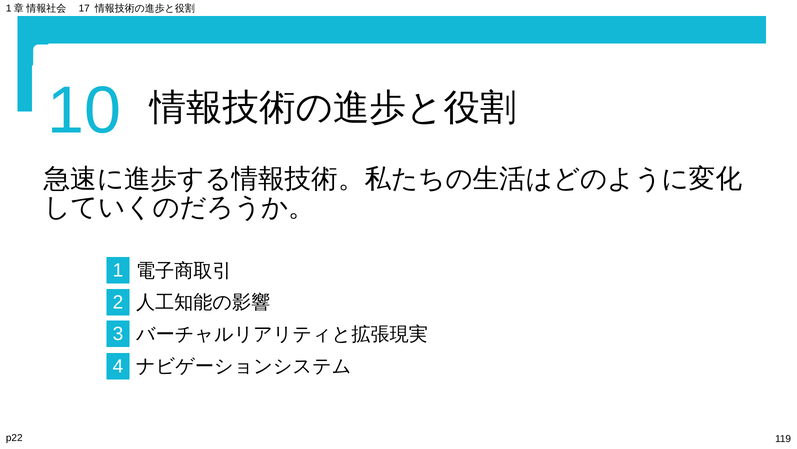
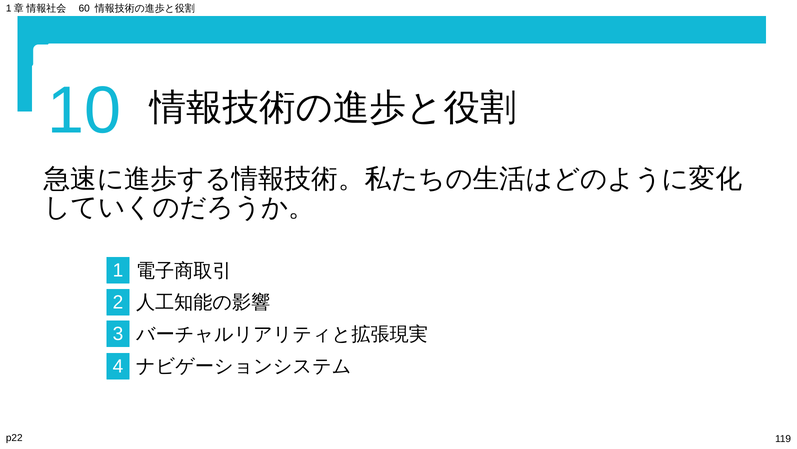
17: 17 -> 60
